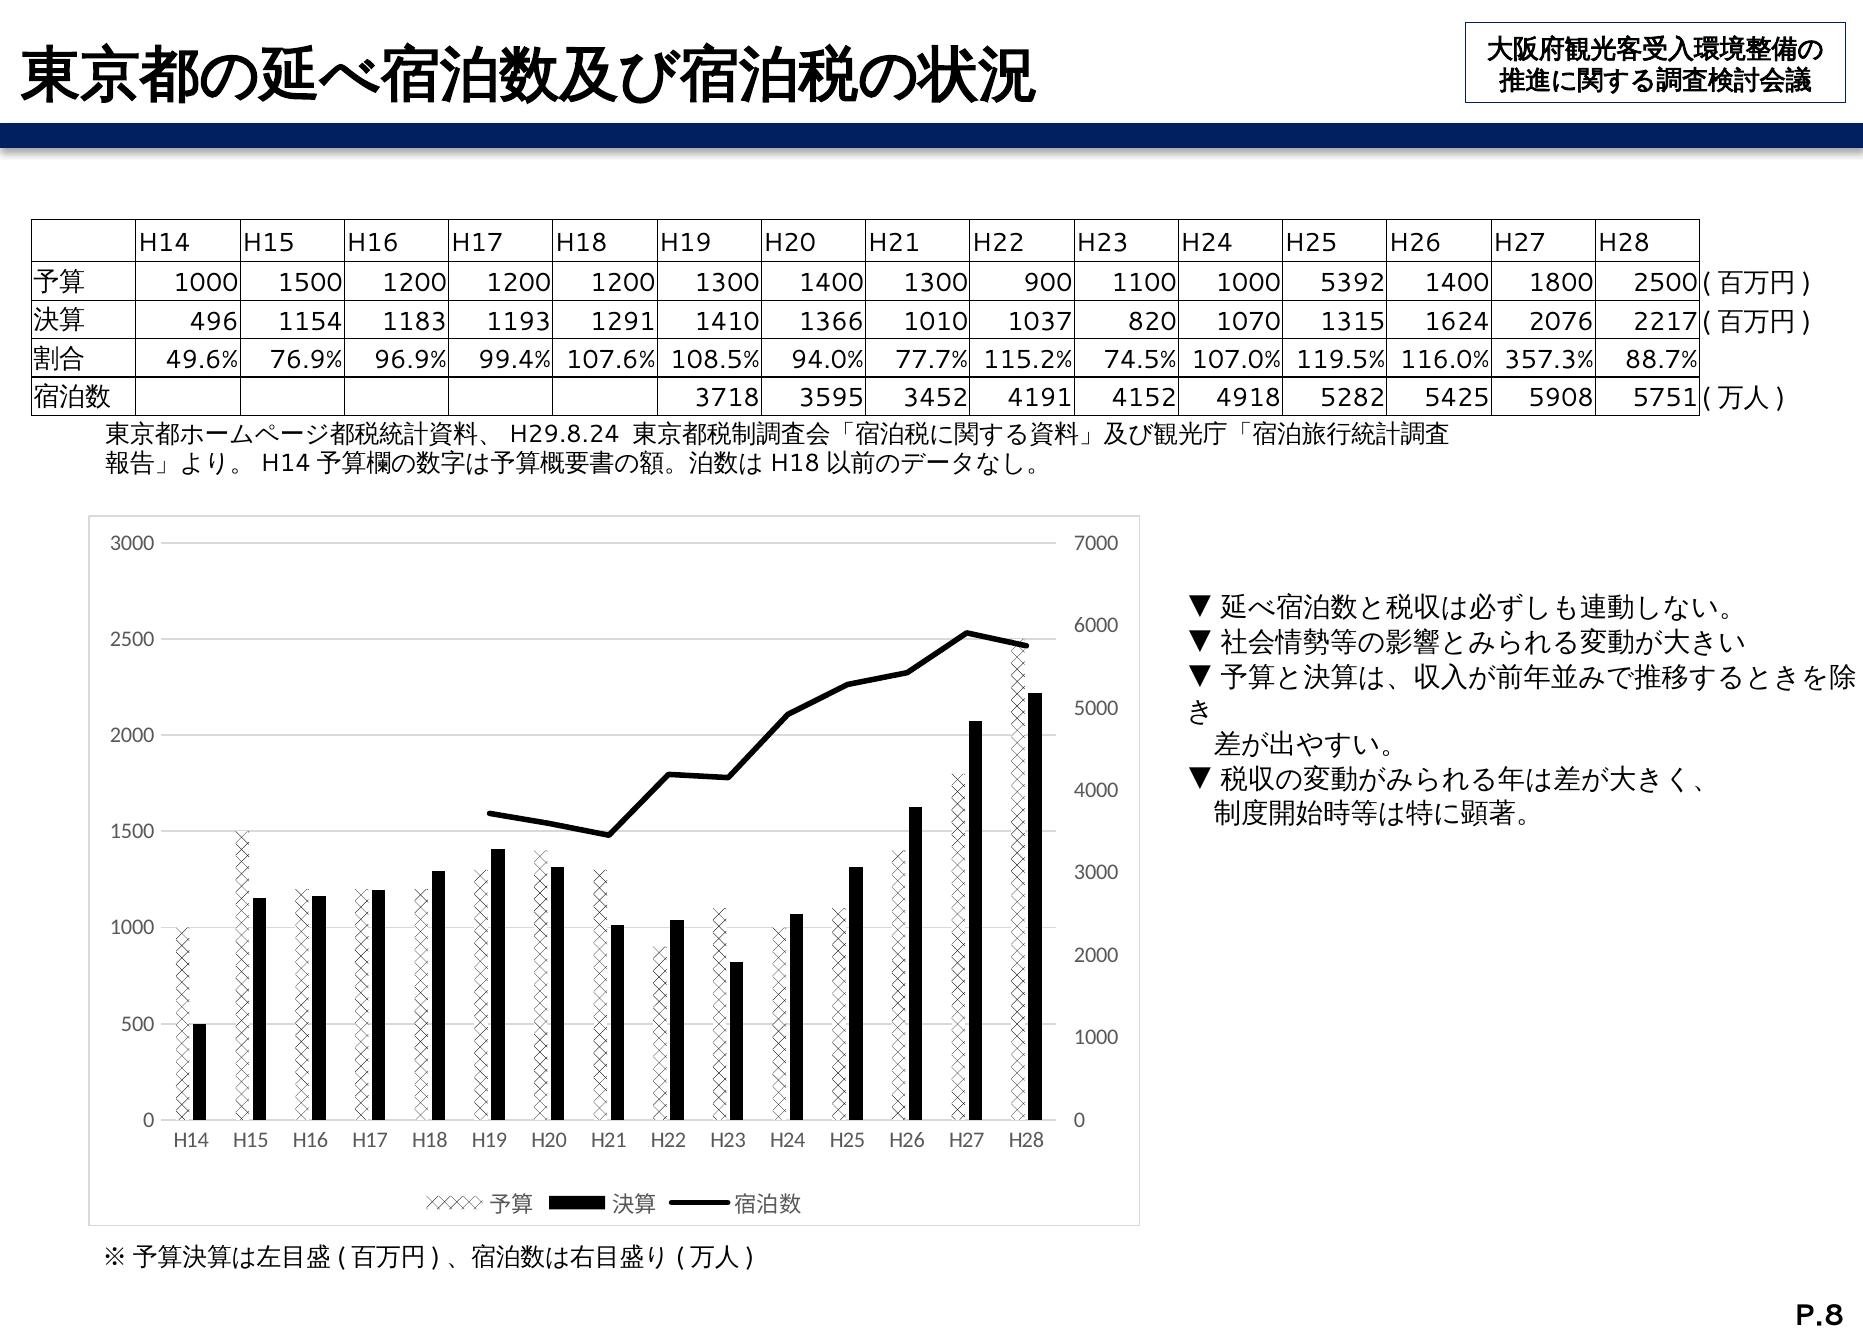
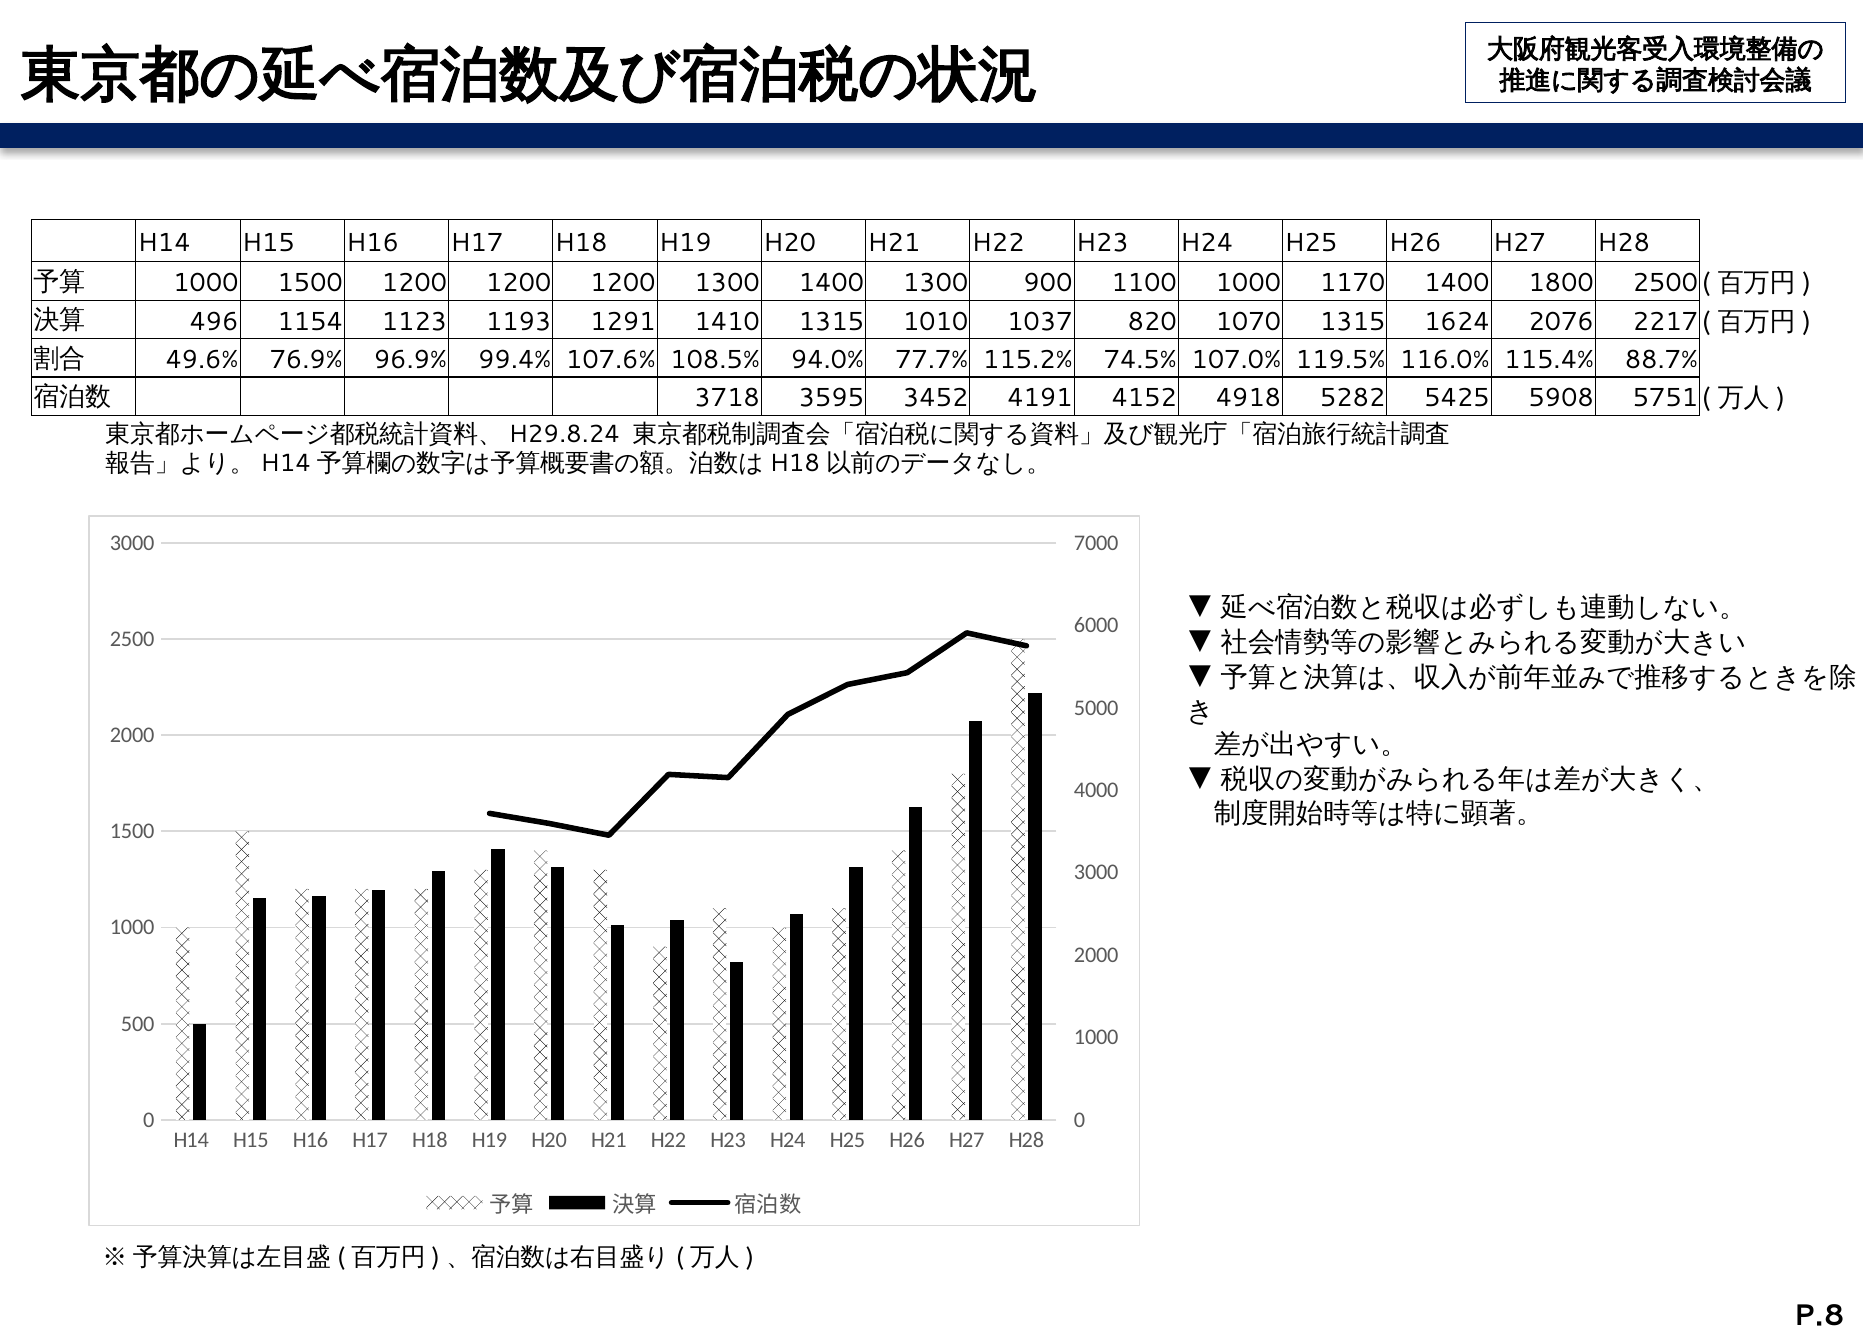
5392: 5392 -> 1170
1183: 1183 -> 1123
1410 1366: 1366 -> 1315
357.3%: 357.3% -> 115.4%
